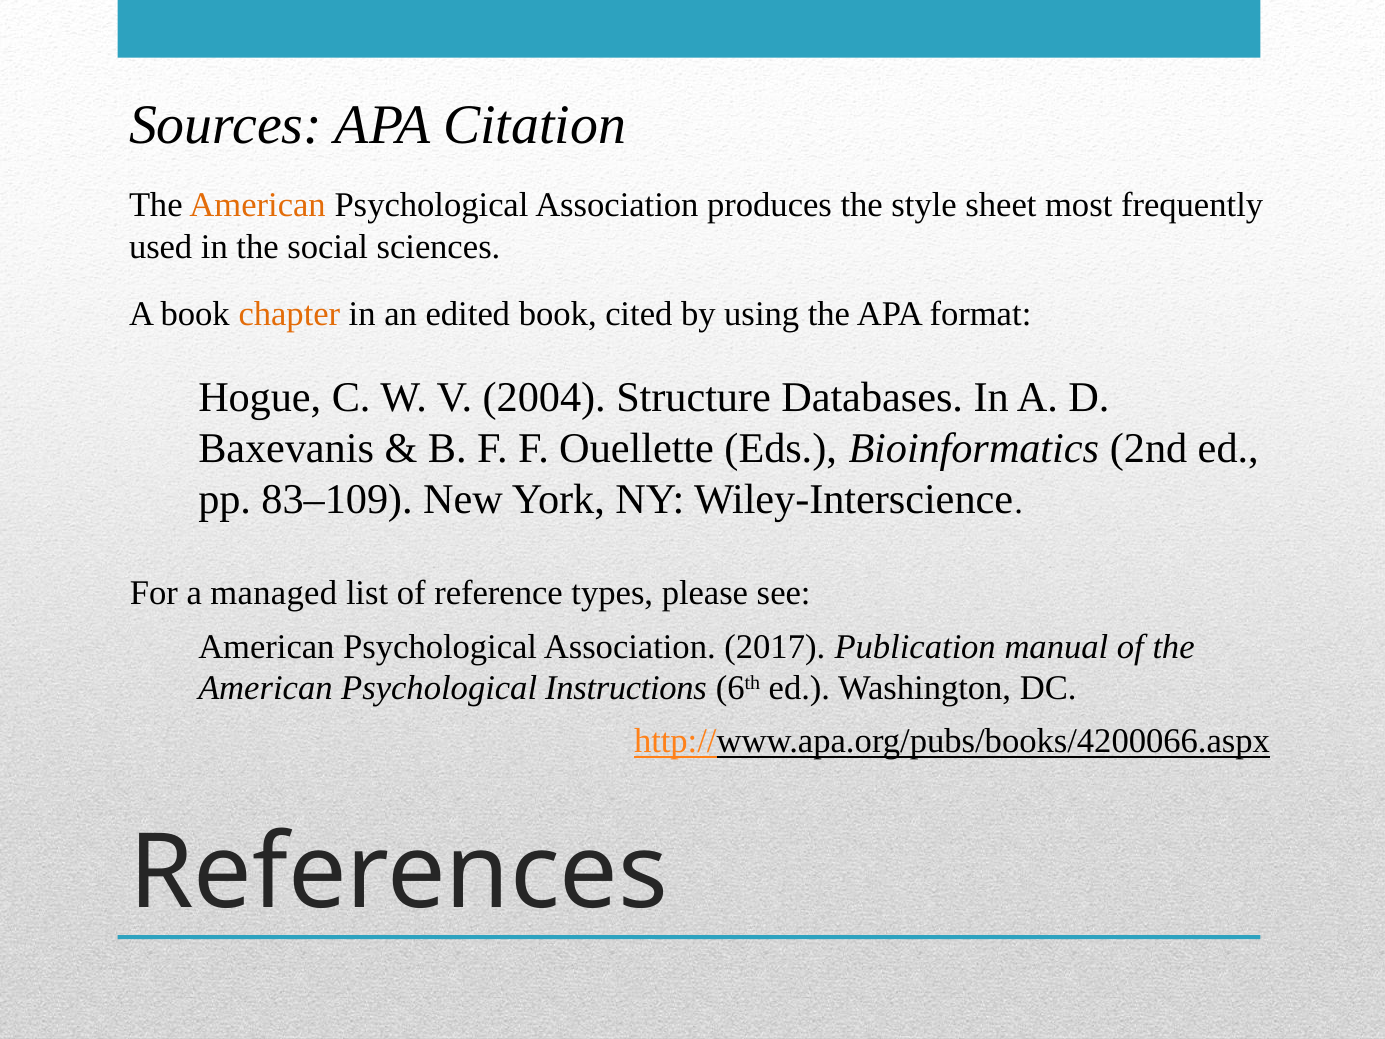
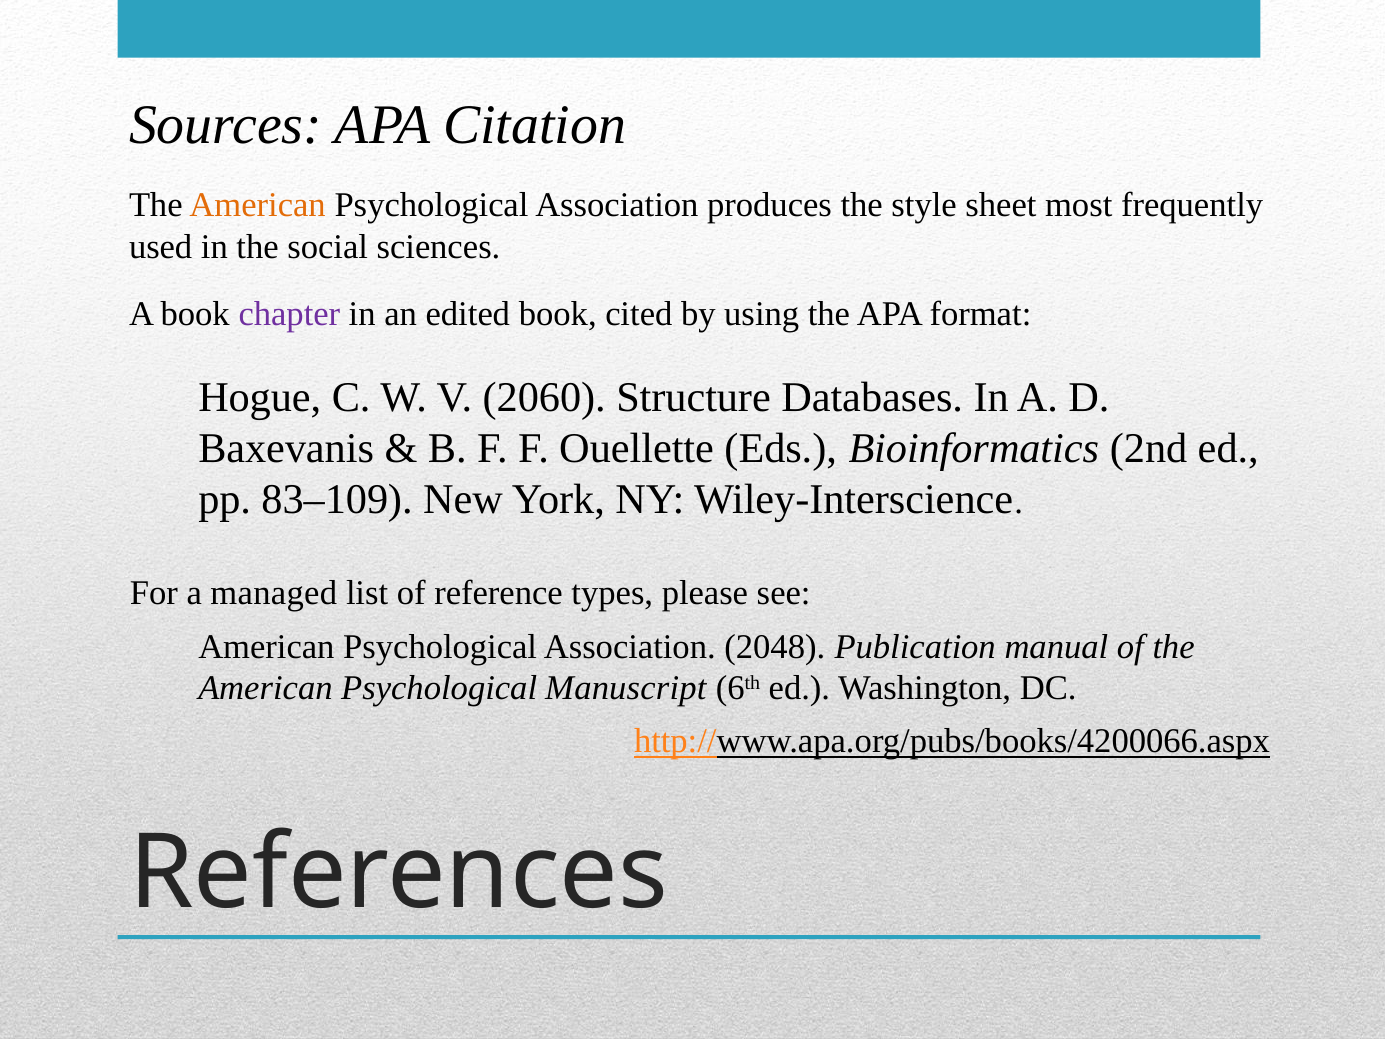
chapter colour: orange -> purple
2004: 2004 -> 2060
2017: 2017 -> 2048
Instructions: Instructions -> Manuscript
